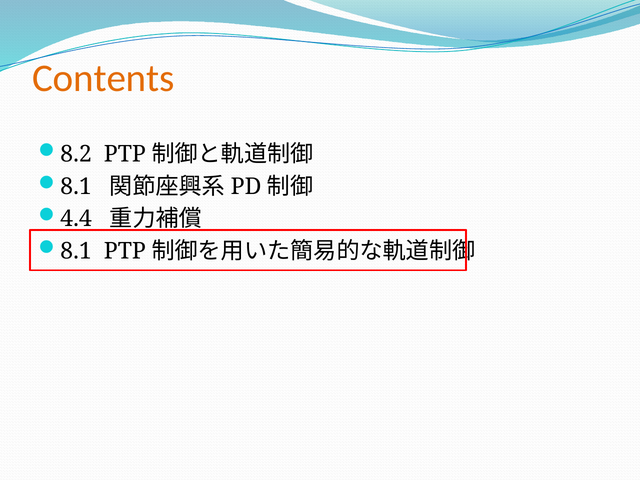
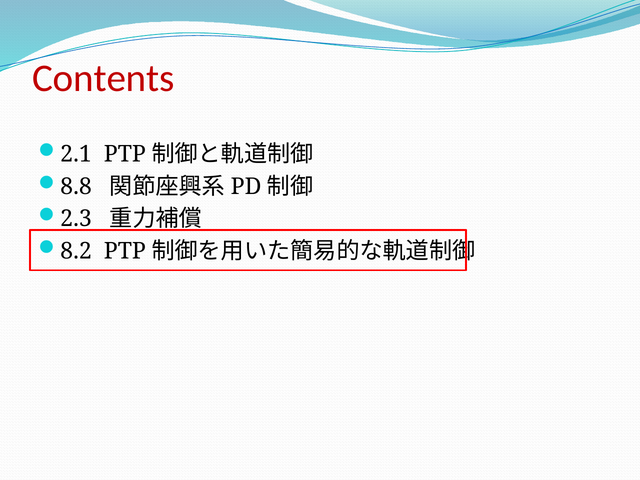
Contents colour: orange -> red
8.2: 8.2 -> 2.1
8.1 at (76, 186): 8.1 -> 8.8
4.4: 4.4 -> 2.3
8.1 at (76, 251): 8.1 -> 8.2
